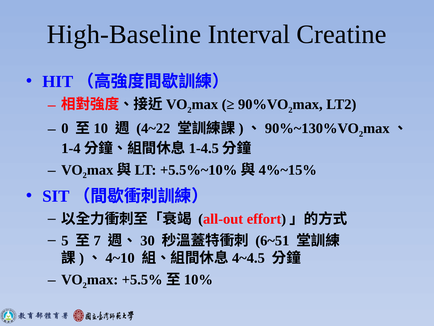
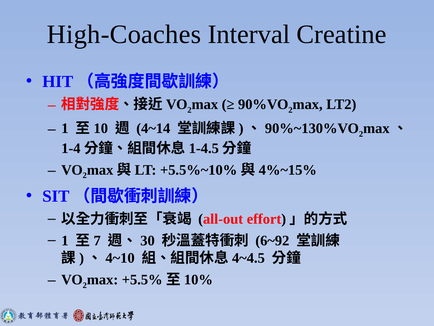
High-Baseline: High-Baseline -> High-Coaches
0 at (65, 128): 0 -> 1
4~22: 4~22 -> 4~14
5 at (65, 240): 5 -> 1
6~51: 6~51 -> 6~92
